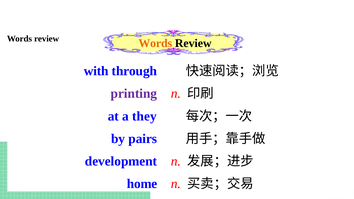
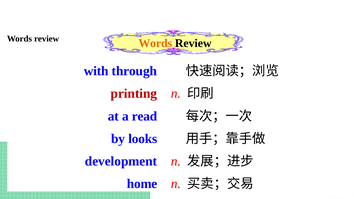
printing colour: purple -> red
they: they -> read
pairs: pairs -> looks
